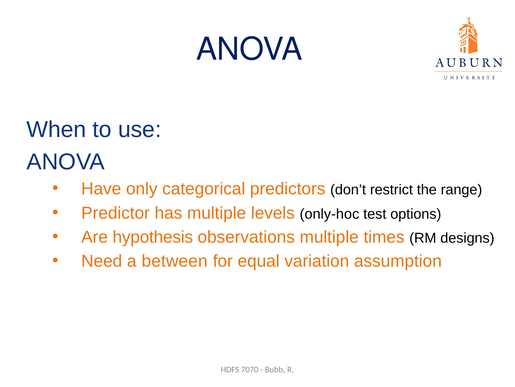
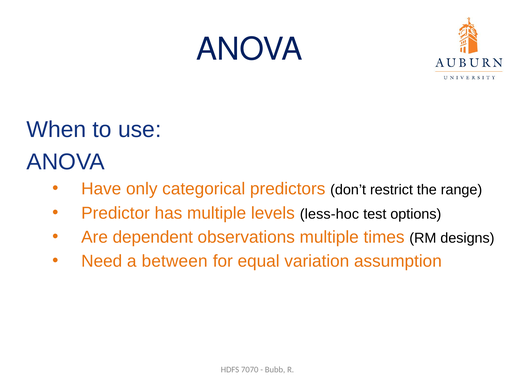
only-hoc: only-hoc -> less-hoc
hypothesis: hypothesis -> dependent
